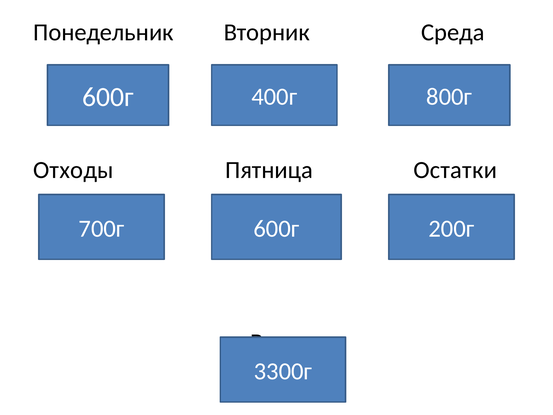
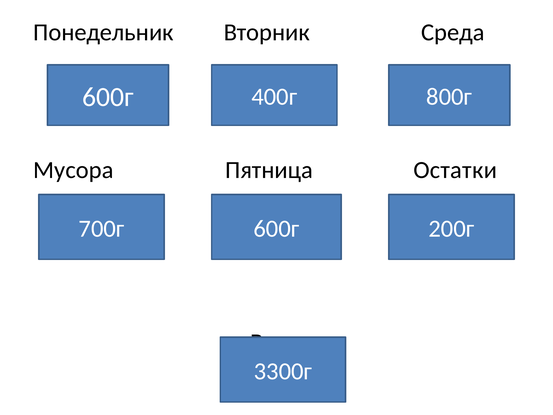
Отходы: Отходы -> Мусора
